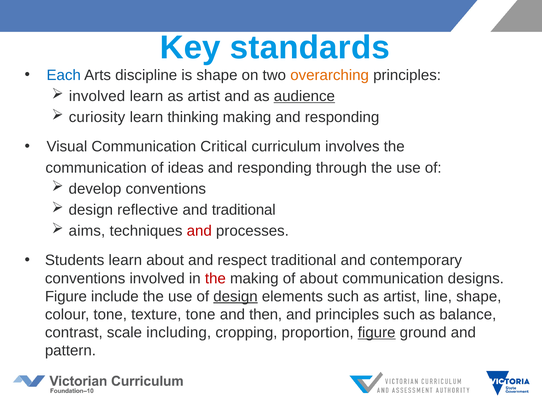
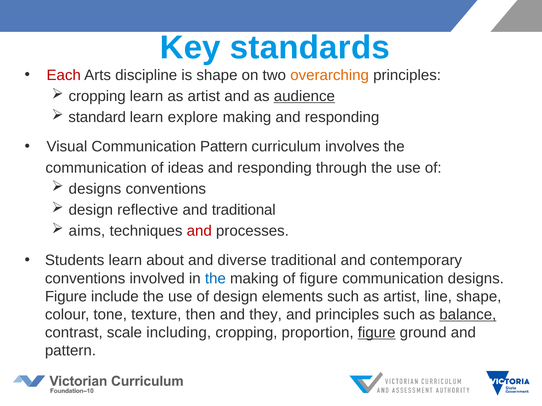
Each colour: blue -> red
involved at (97, 96): involved -> cropping
curiosity: curiosity -> standard
thinking: thinking -> explore
Communication Critical: Critical -> Pattern
develop at (95, 189): develop -> designs
respect: respect -> diverse
the at (215, 279) colour: red -> blue
of about: about -> figure
design at (235, 297) underline: present -> none
texture tone: tone -> then
then: then -> they
balance underline: none -> present
